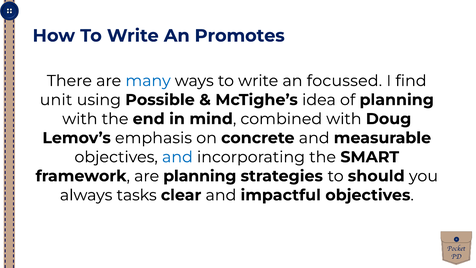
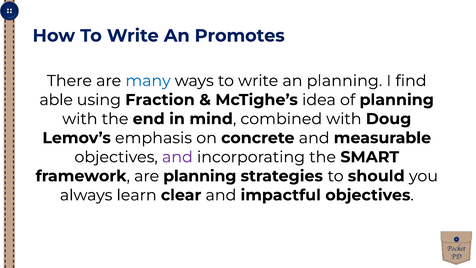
an focussed: focussed -> planning
unit: unit -> able
Possible: Possible -> Fraction
and at (177, 157) colour: blue -> purple
tasks: tasks -> learn
